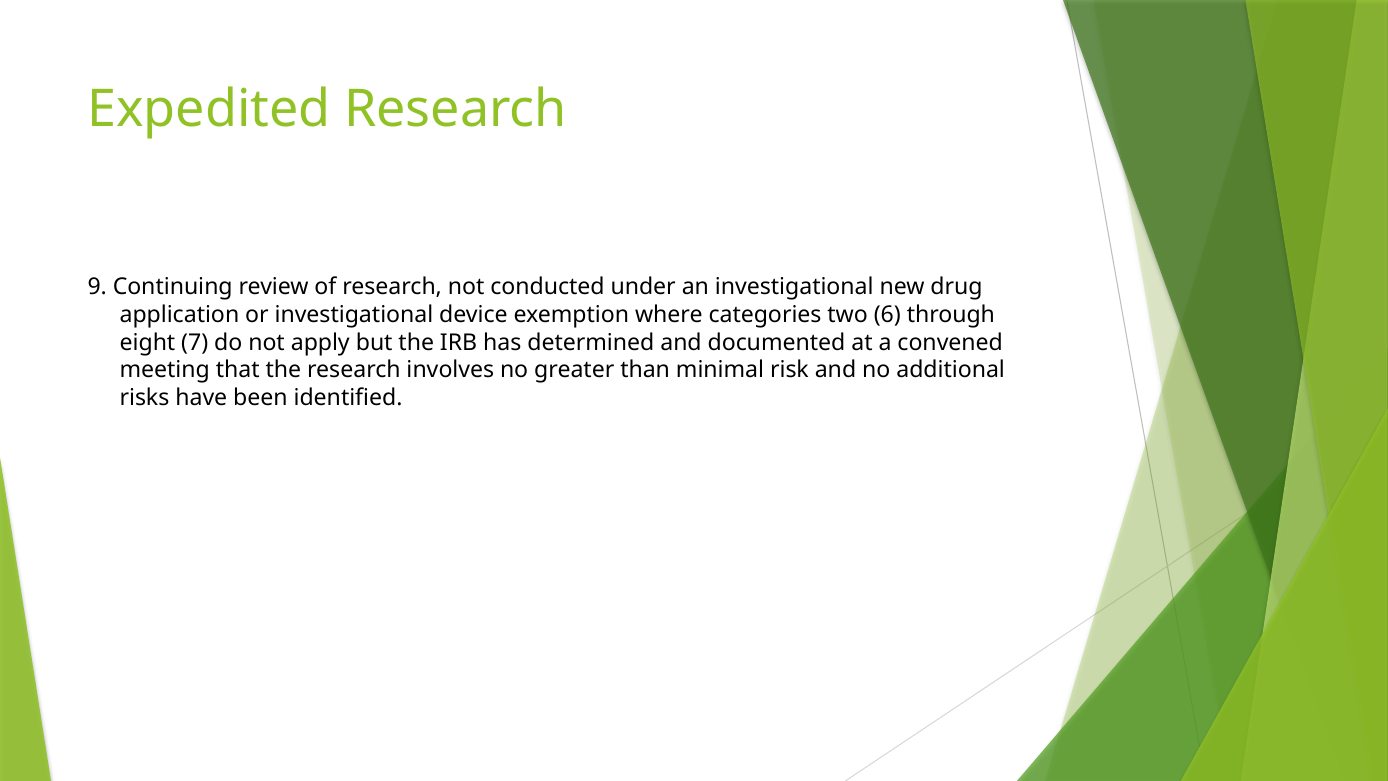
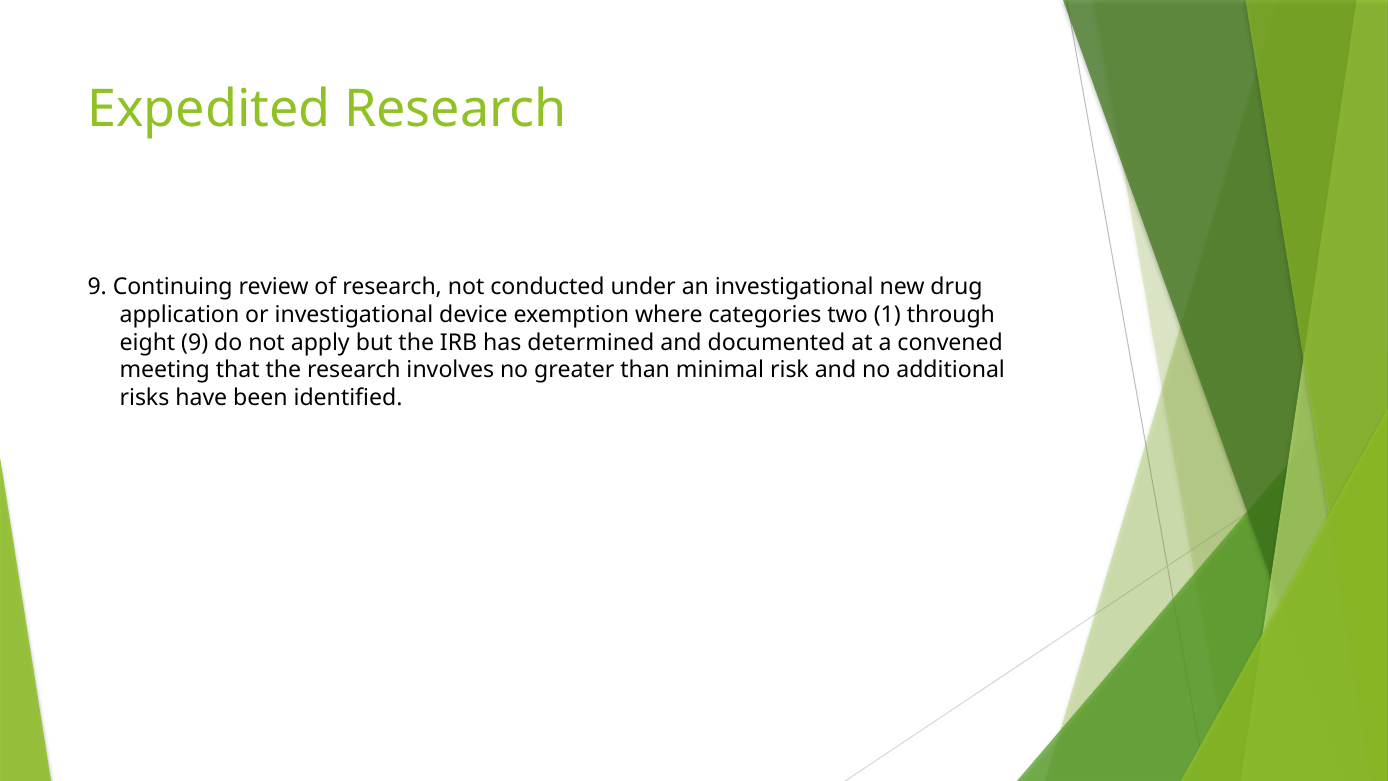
6: 6 -> 1
eight 7: 7 -> 9
